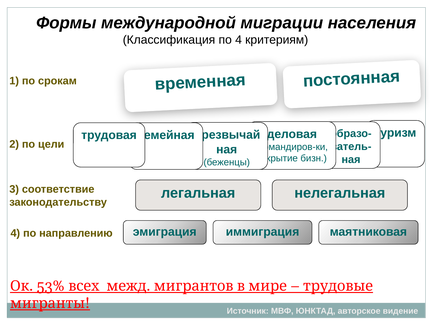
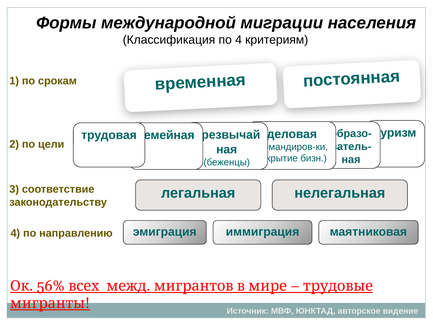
53%: 53% -> 56%
